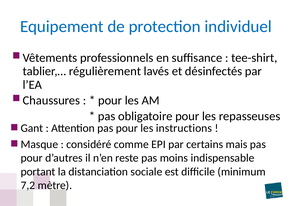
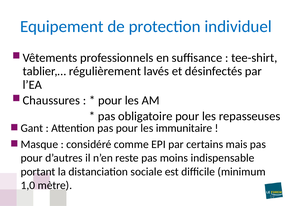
instructions: instructions -> immunitaire
7,2: 7,2 -> 1,0
